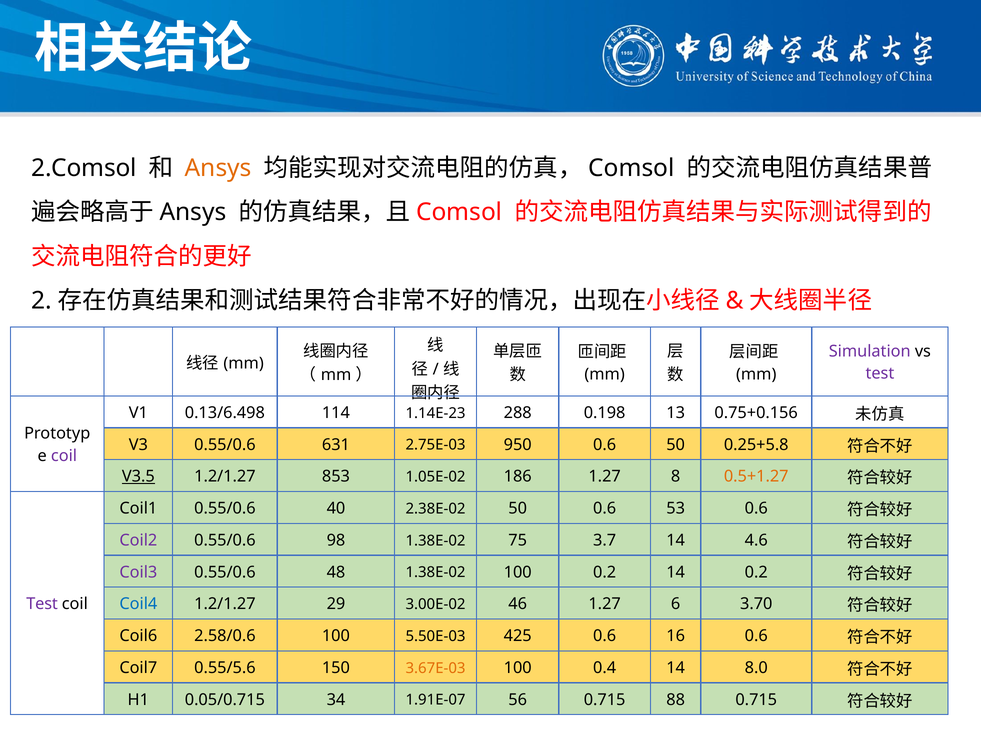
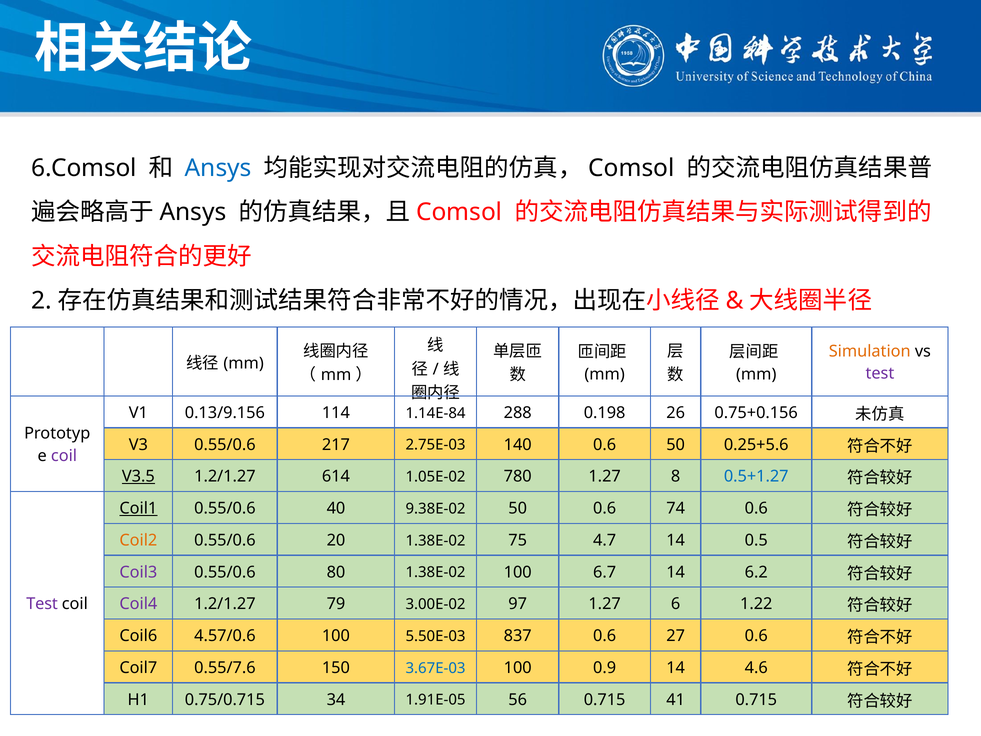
2.Comsol: 2.Comsol -> 6.Comsol
Ansys colour: orange -> blue
Simulation colour: purple -> orange
0.13/6.498: 0.13/6.498 -> 0.13/9.156
1.14E-23: 1.14E-23 -> 1.14E-84
13: 13 -> 26
631: 631 -> 217
950: 950 -> 140
0.25+5.8: 0.25+5.8 -> 0.25+5.6
853: 853 -> 614
186: 186 -> 780
0.5+1.27 colour: orange -> blue
Coil1 underline: none -> present
2.38E-02: 2.38E-02 -> 9.38E-02
53: 53 -> 74
Coil2 colour: purple -> orange
98: 98 -> 20
3.7: 3.7 -> 4.7
4.6: 4.6 -> 0.5
48: 48 -> 80
100 0.2: 0.2 -> 6.7
14 0.2: 0.2 -> 6.2
Coil4 colour: blue -> purple
29: 29 -> 79
46: 46 -> 97
3.70: 3.70 -> 1.22
2.58/0.6: 2.58/0.6 -> 4.57/0.6
425: 425 -> 837
16: 16 -> 27
0.55/5.6: 0.55/5.6 -> 0.55/7.6
3.67E-03 colour: orange -> blue
0.4: 0.4 -> 0.9
8.0: 8.0 -> 4.6
0.05/0.715: 0.05/0.715 -> 0.75/0.715
1.91E-07: 1.91E-07 -> 1.91E-05
88: 88 -> 41
